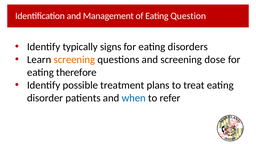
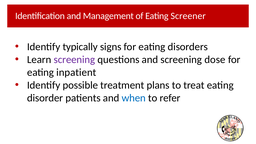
Question: Question -> Screener
screening at (74, 60) colour: orange -> purple
therefore: therefore -> inpatient
